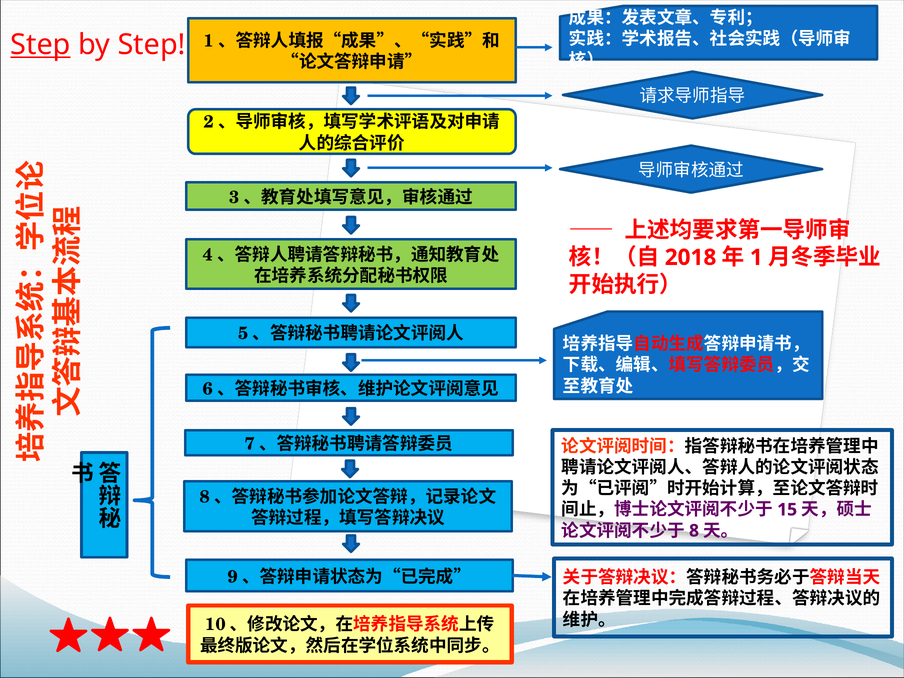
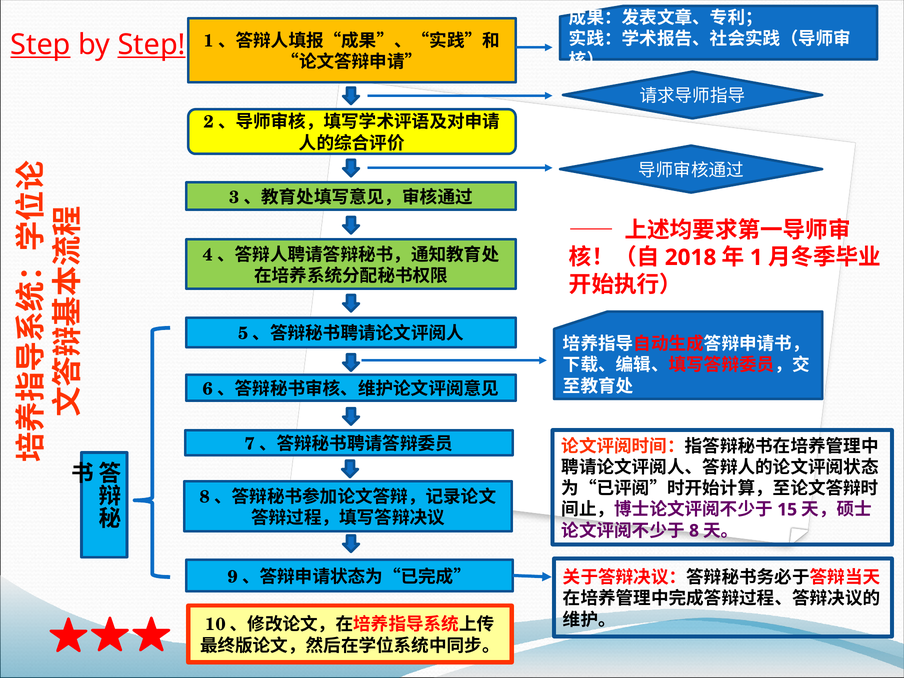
Step at (152, 45) underline: none -> present
